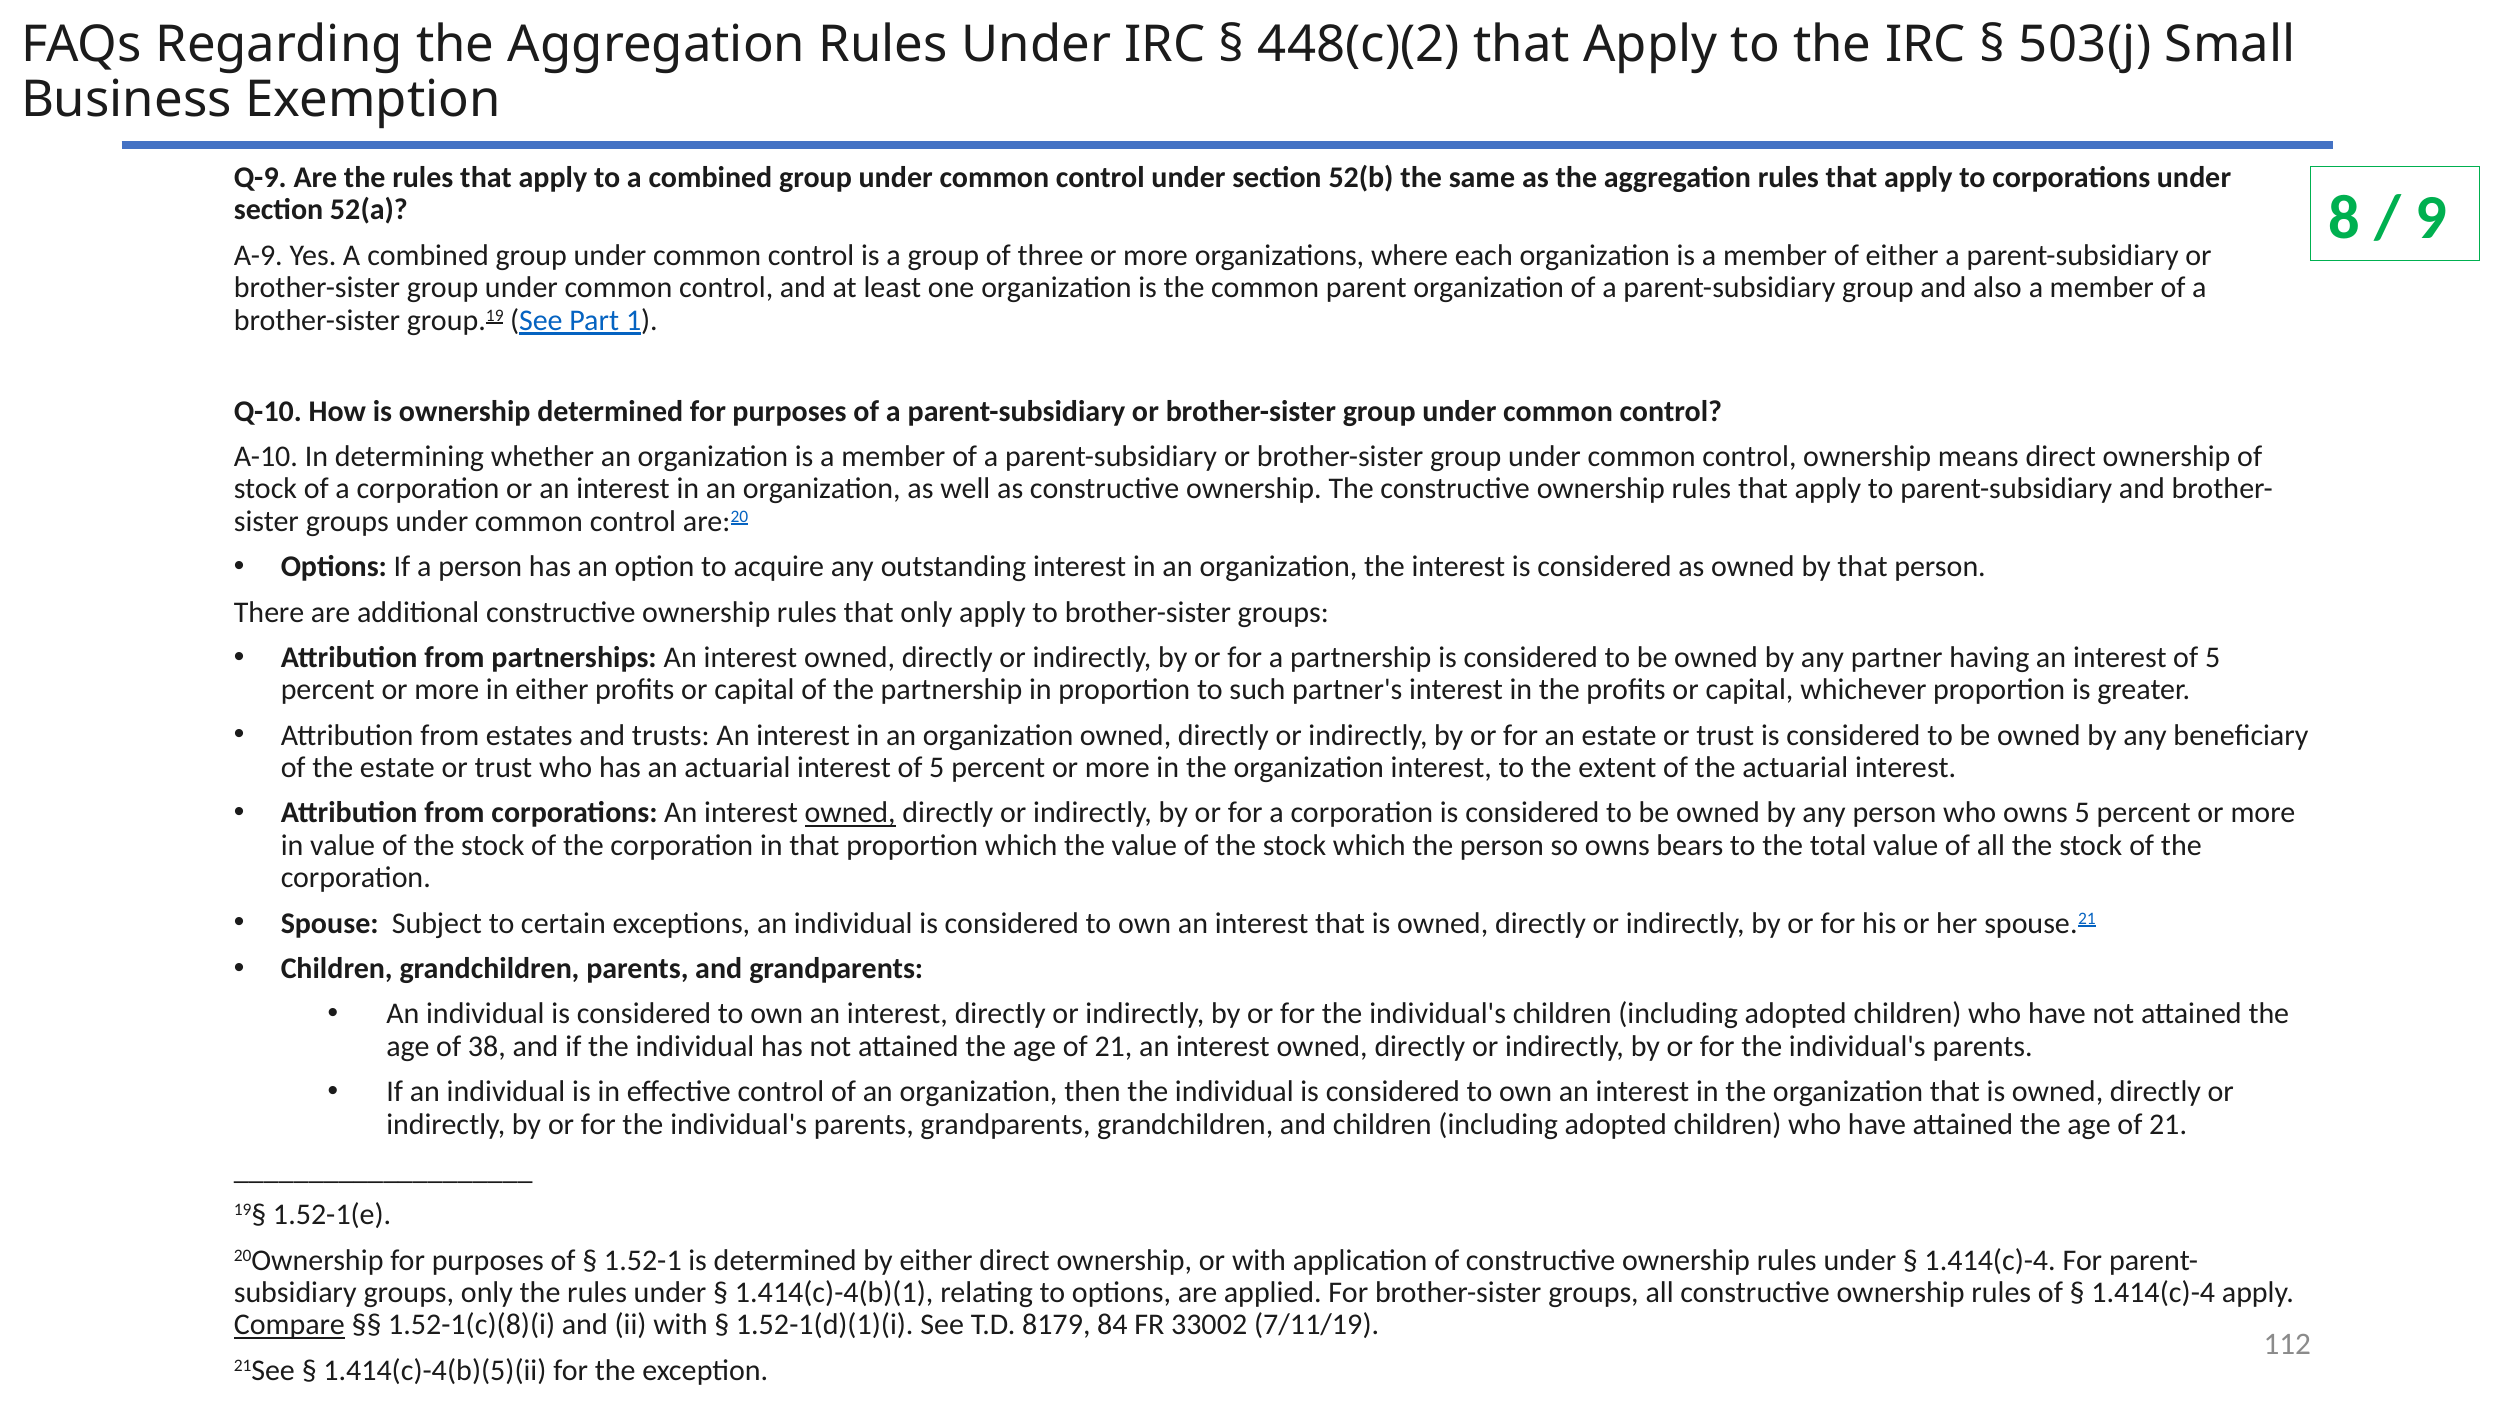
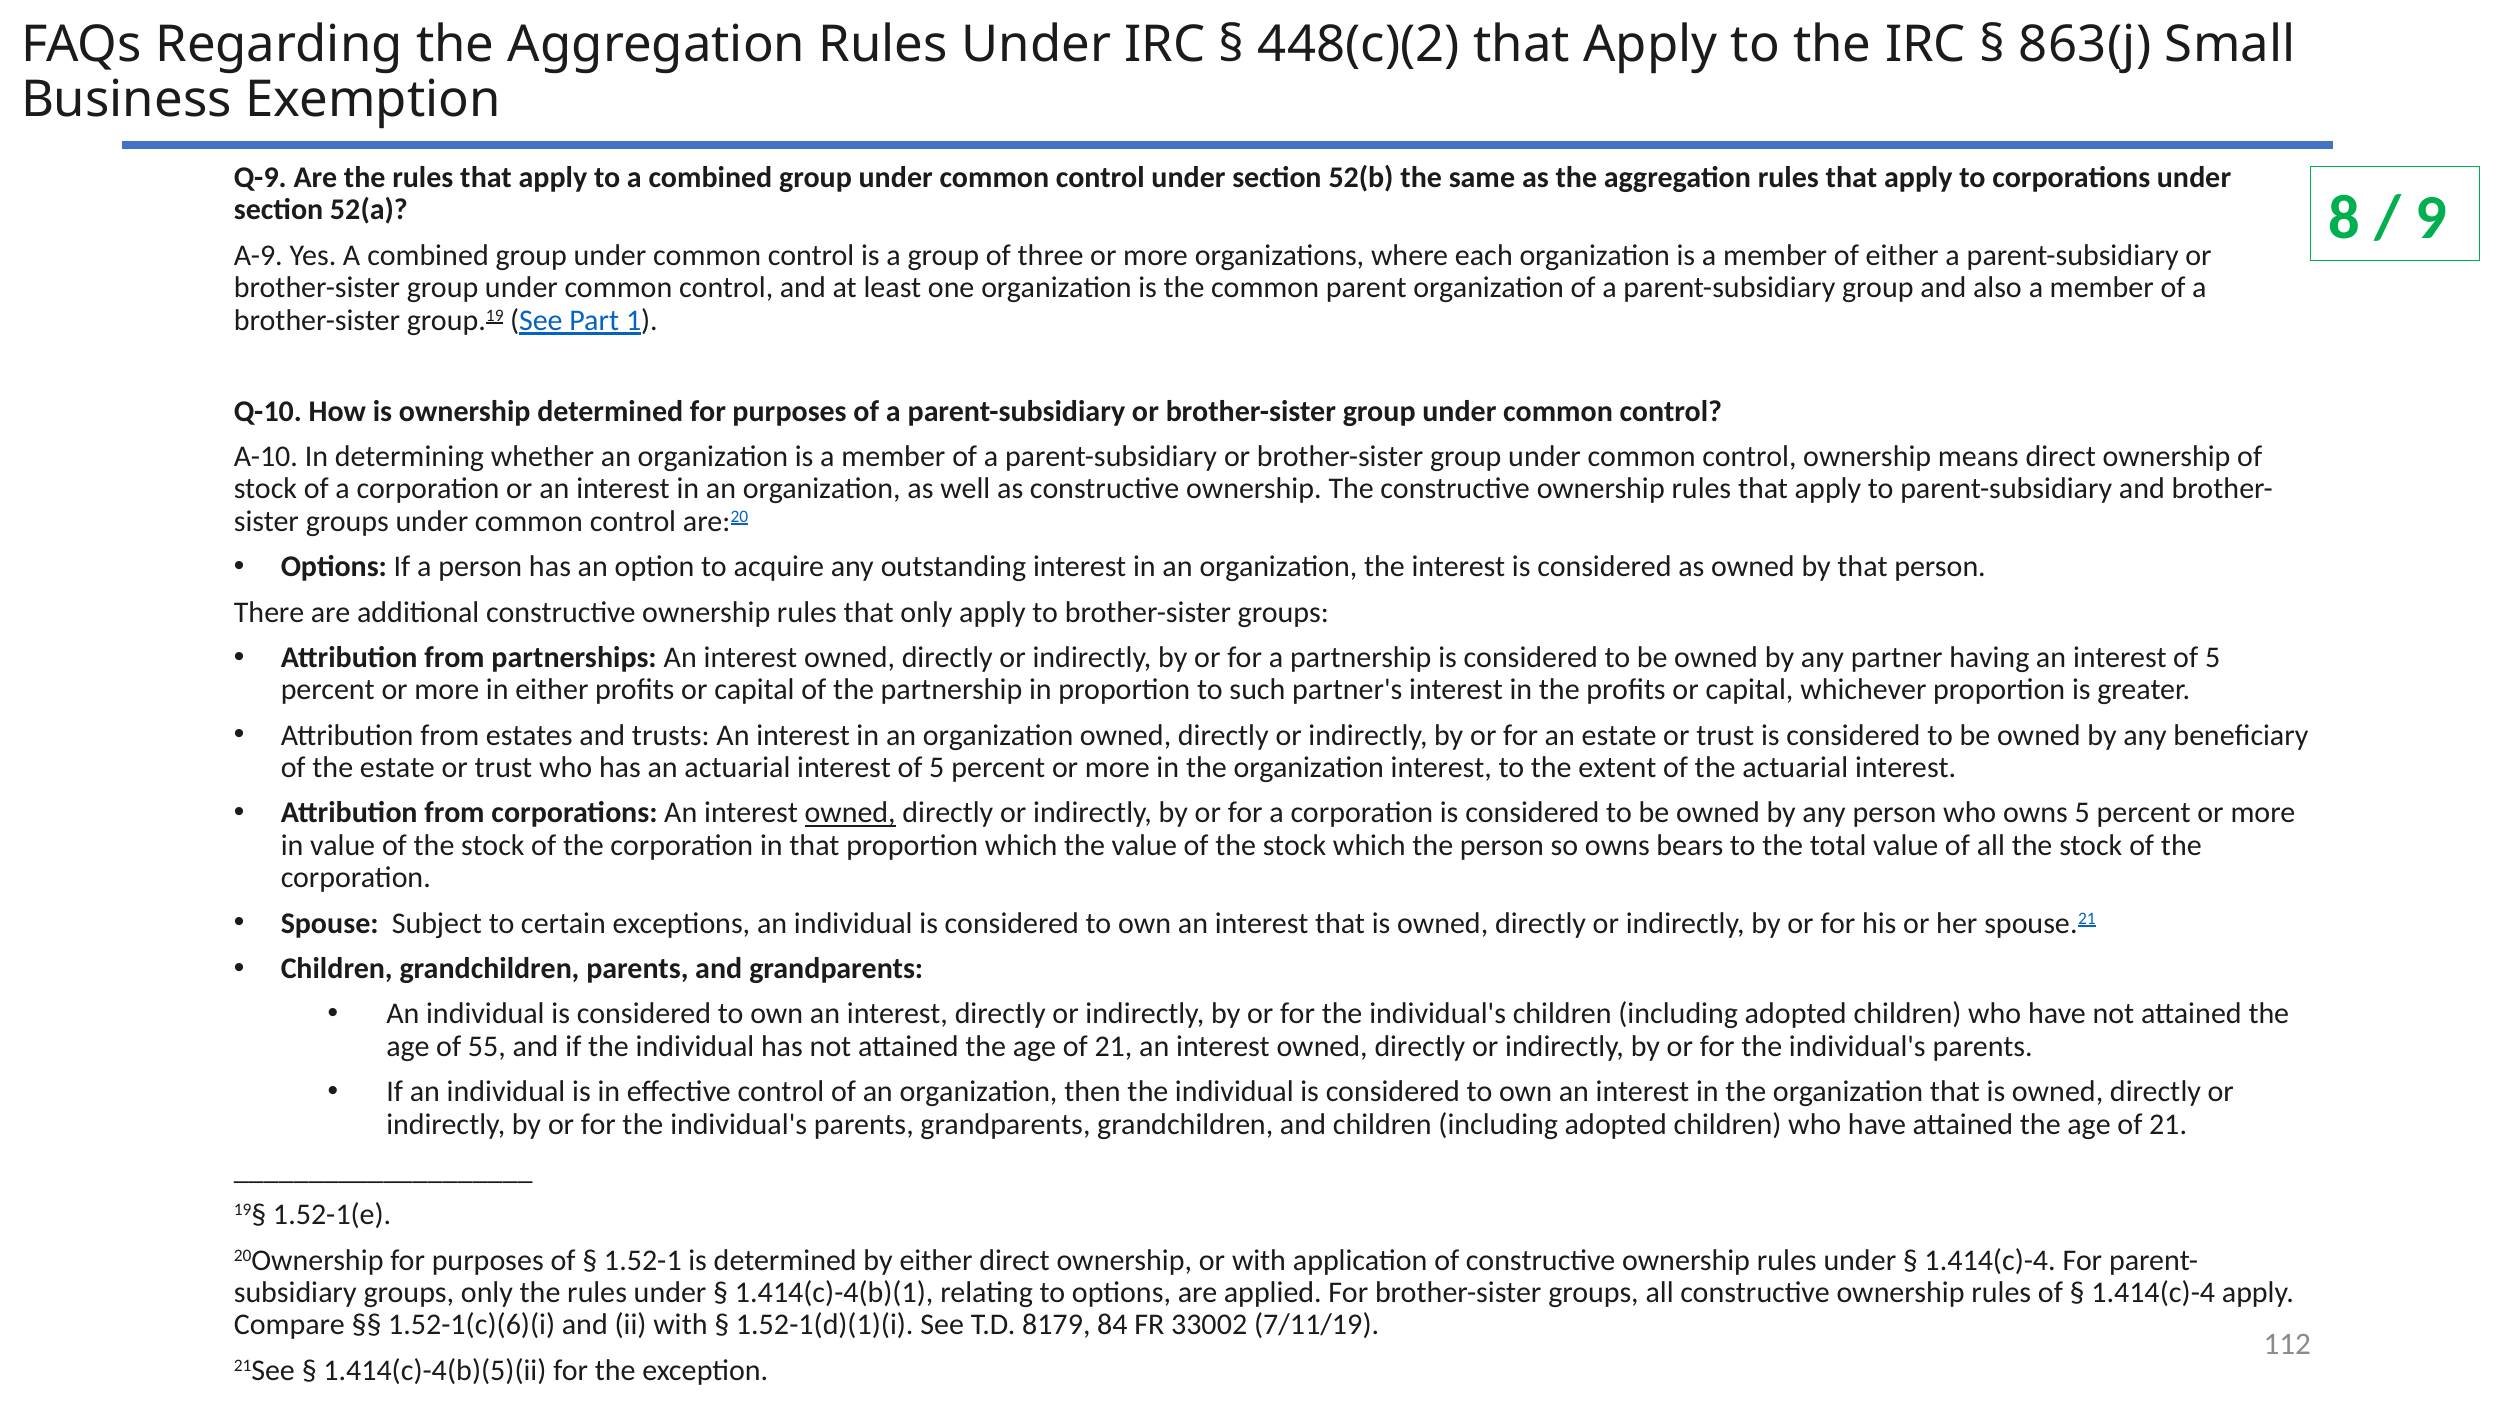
503(j: 503(j -> 863(j
38: 38 -> 55
Compare underline: present -> none
1.52-1(c)(8)(i: 1.52-1(c)(8)(i -> 1.52-1(c)(6)(i
